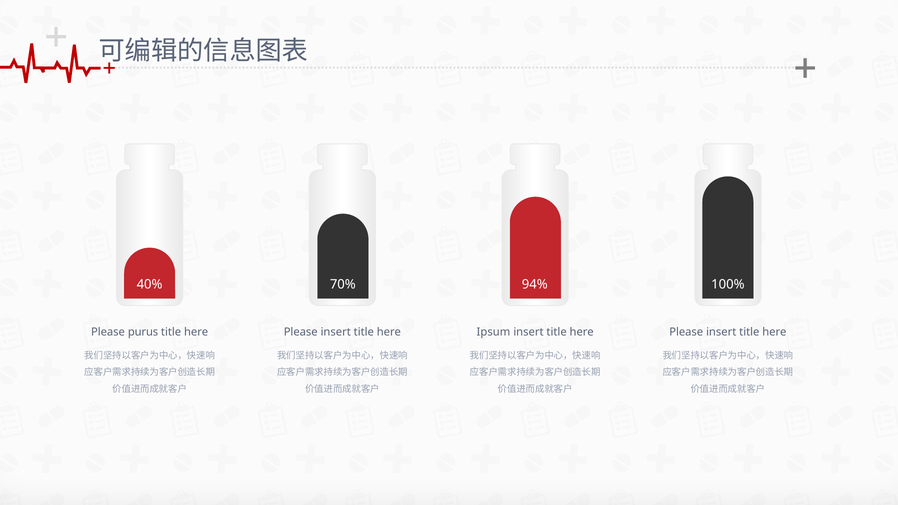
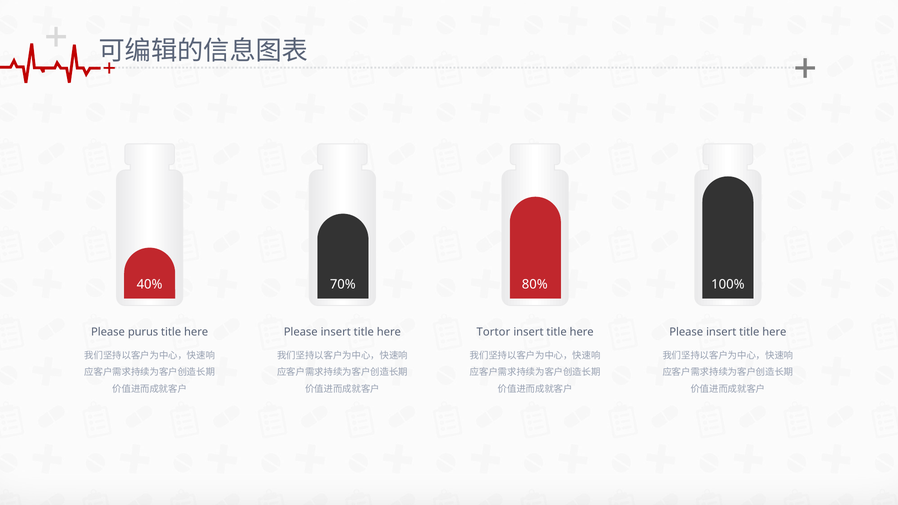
94%: 94% -> 80%
Ipsum: Ipsum -> Tortor
